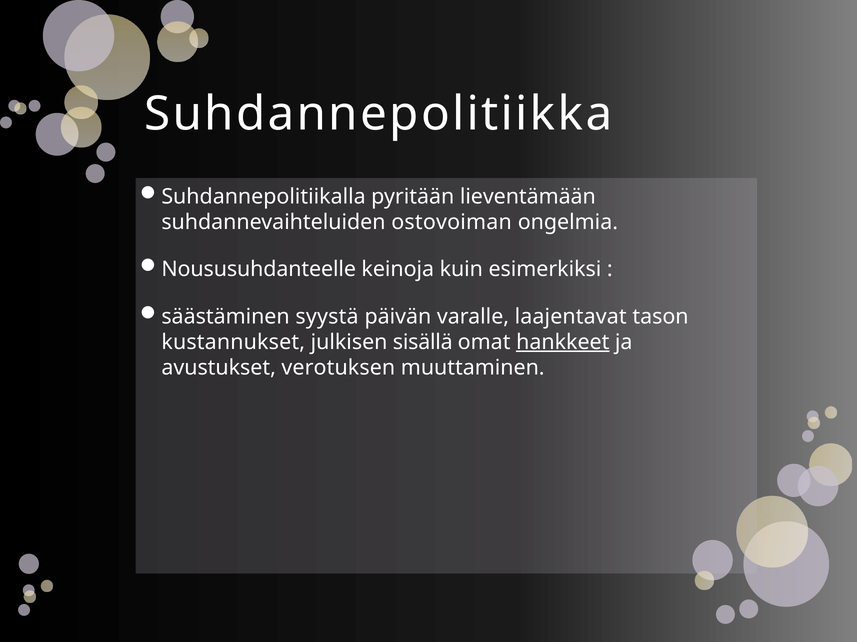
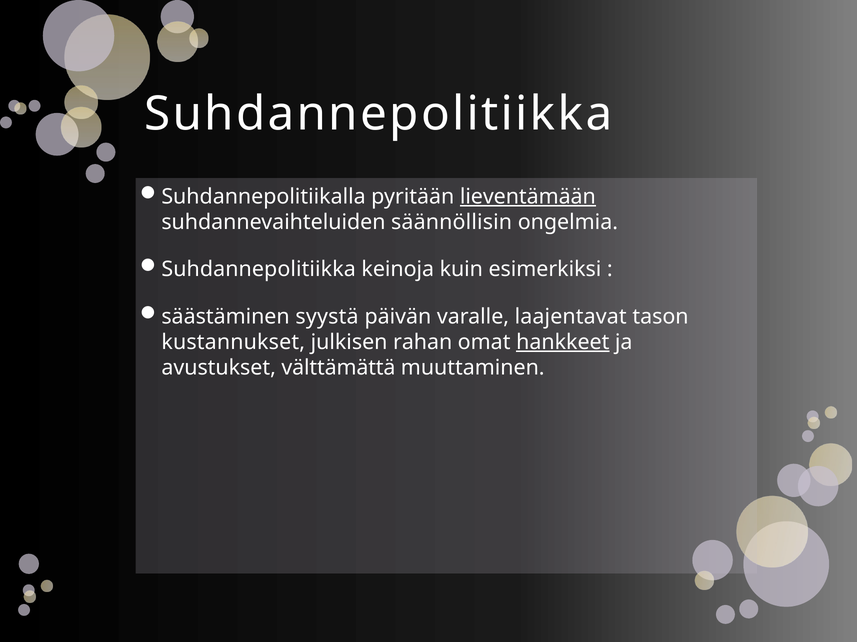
lieventämään underline: none -> present
ostovoiman: ostovoiman -> säännöllisin
Noususuhdanteelle at (259, 270): Noususuhdanteelle -> Suhdannepolitiikka
sisällä: sisällä -> rahan
verotuksen: verotuksen -> välttämättä
